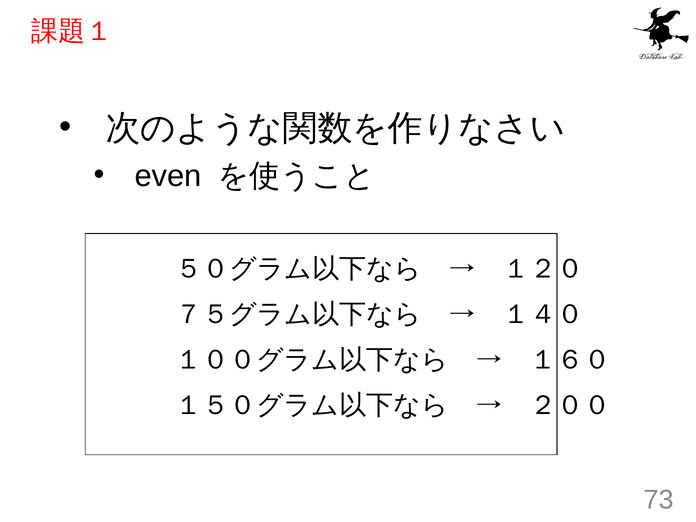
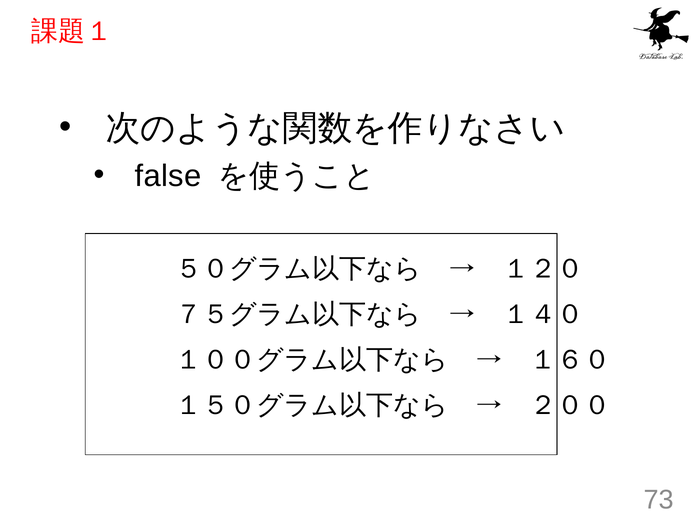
even: even -> false
